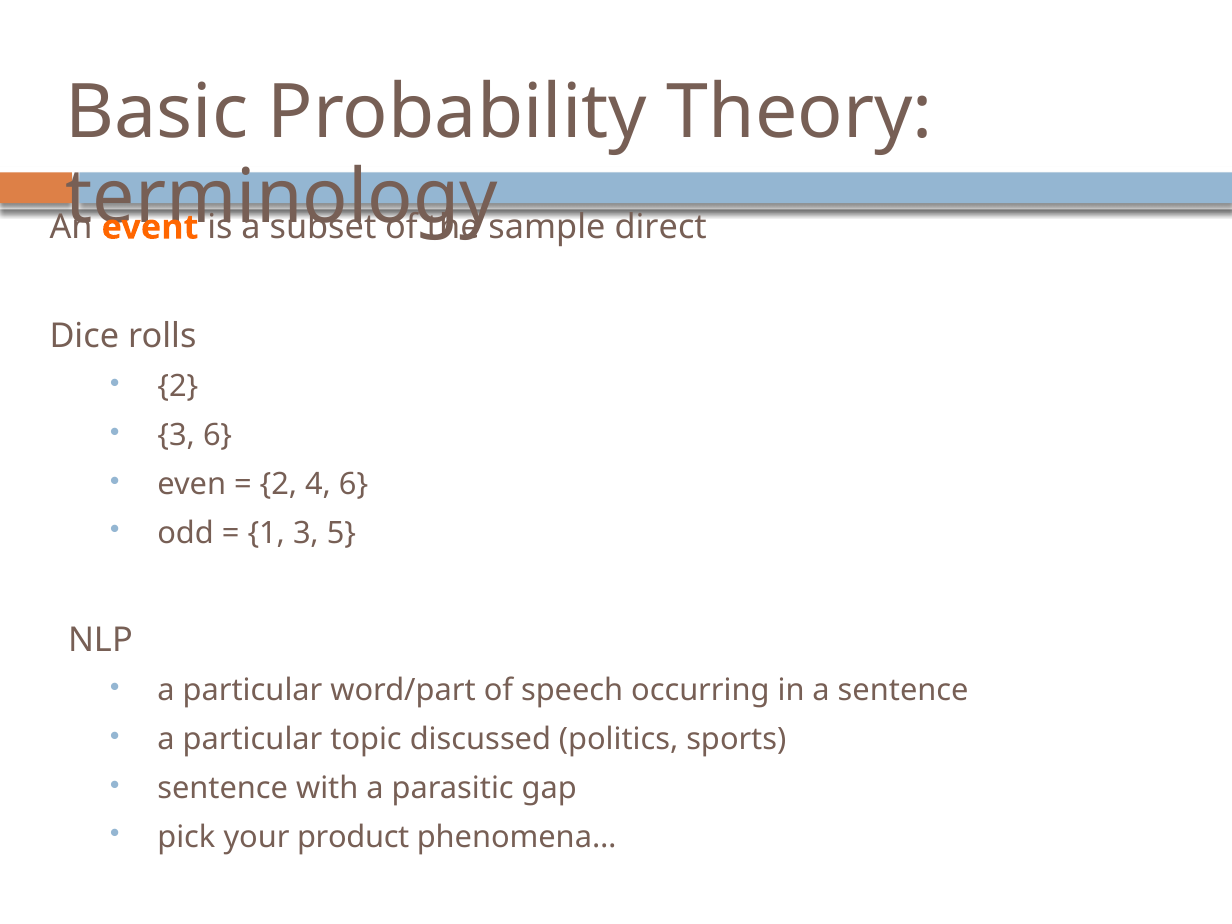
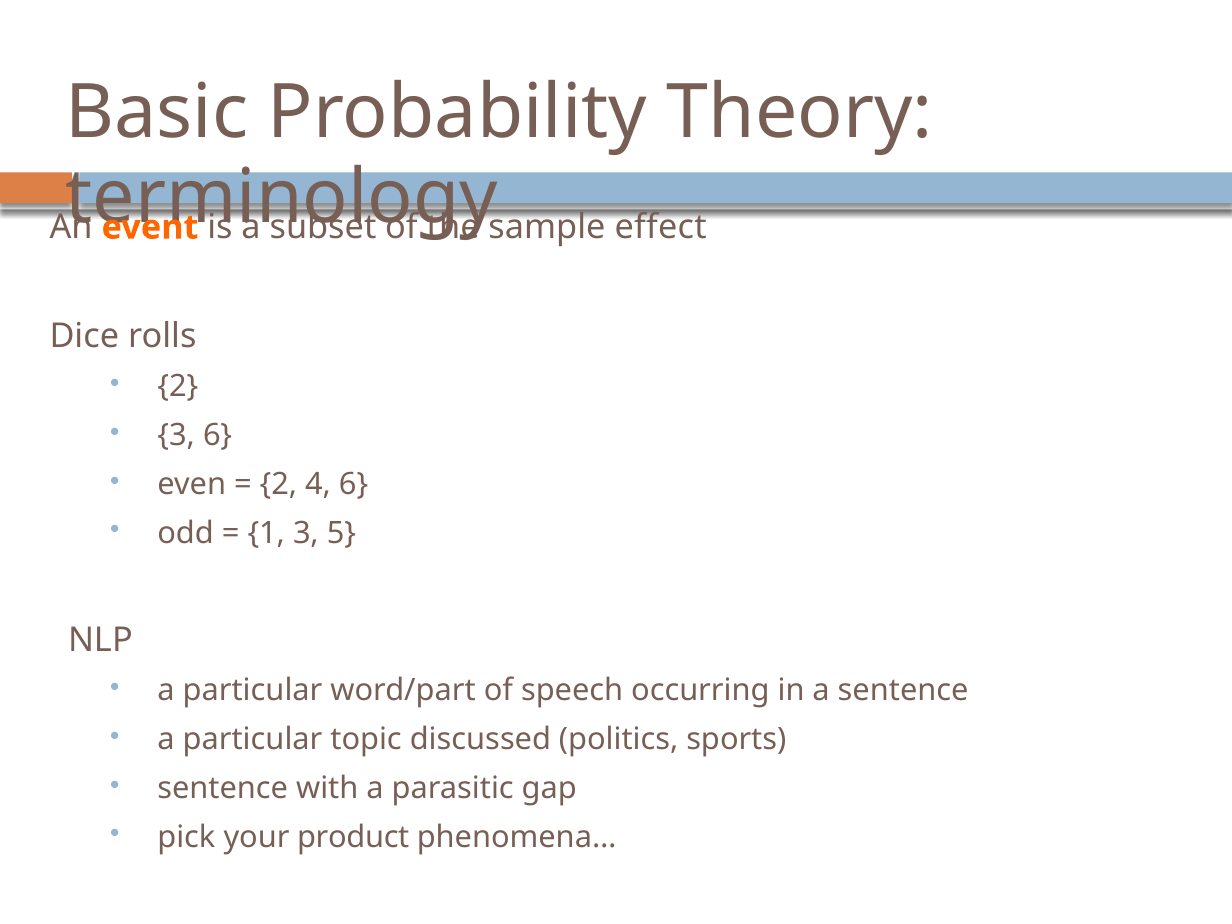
direct: direct -> effect
